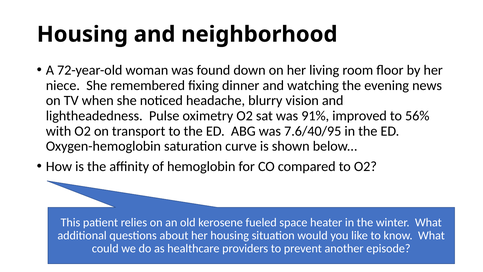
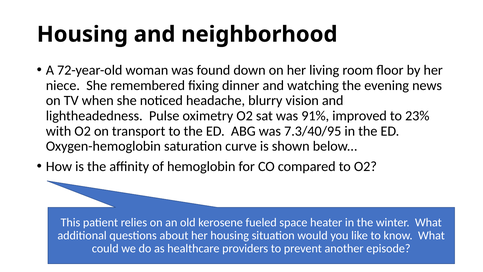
56%: 56% -> 23%
7.6/40/95: 7.6/40/95 -> 7.3/40/95
